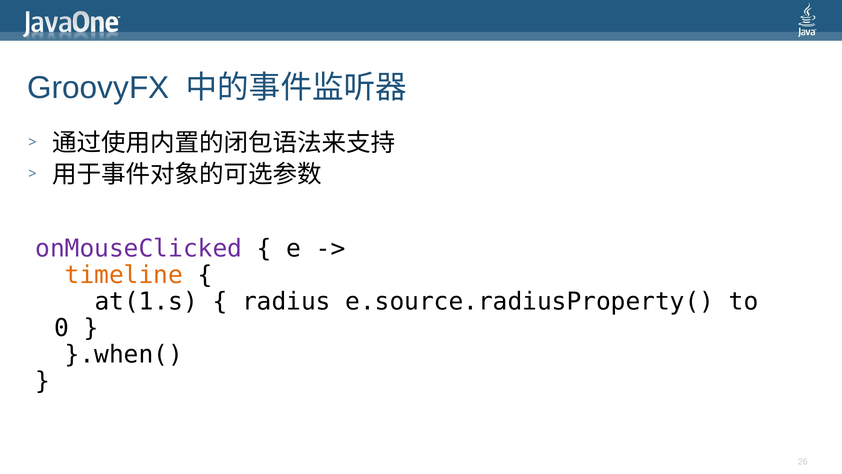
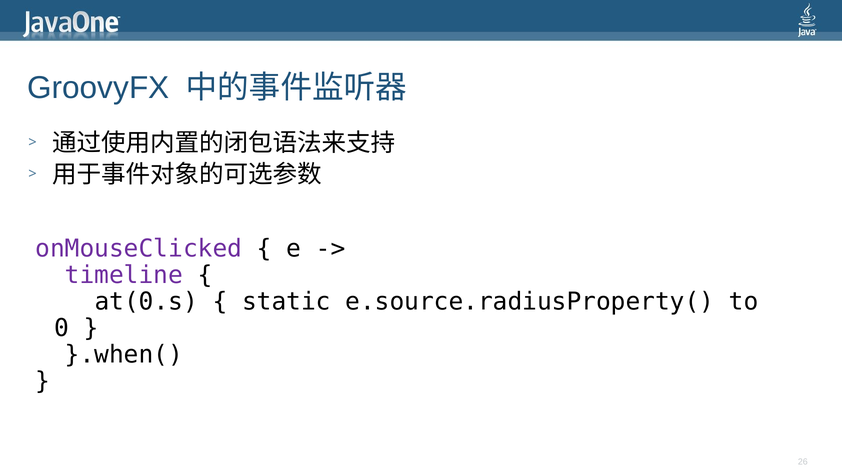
timeline colour: orange -> purple
at(1.s: at(1.s -> at(0.s
radius: radius -> static
